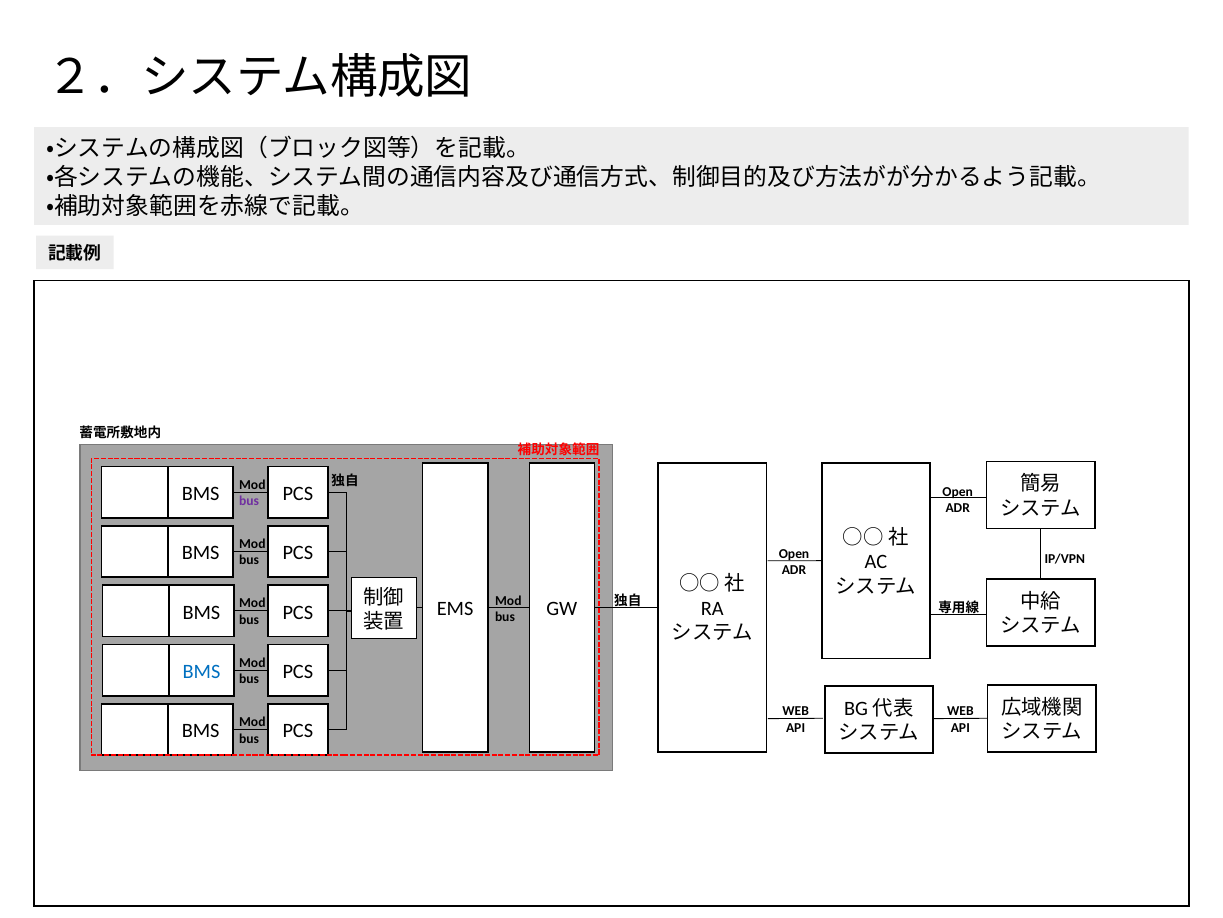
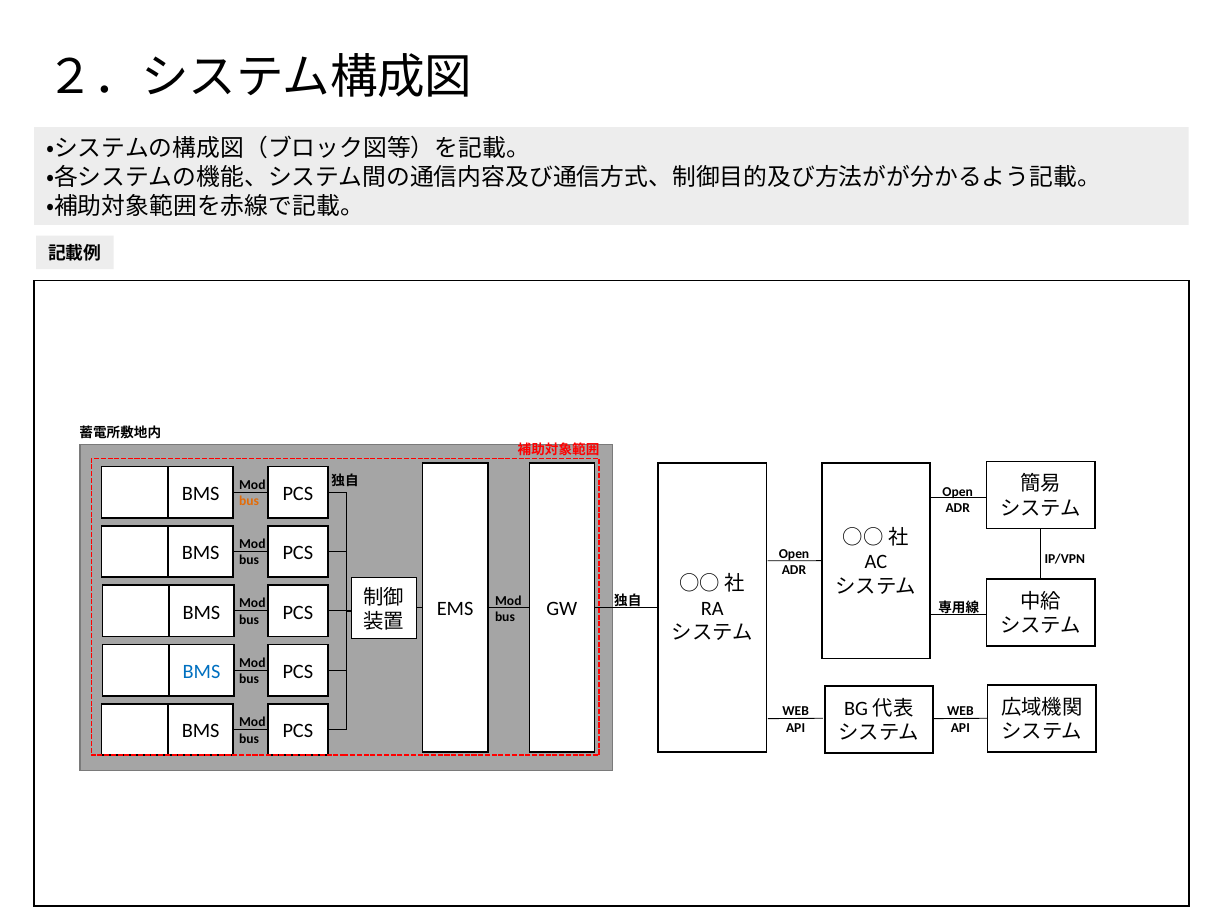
bus at (249, 501) colour: purple -> orange
